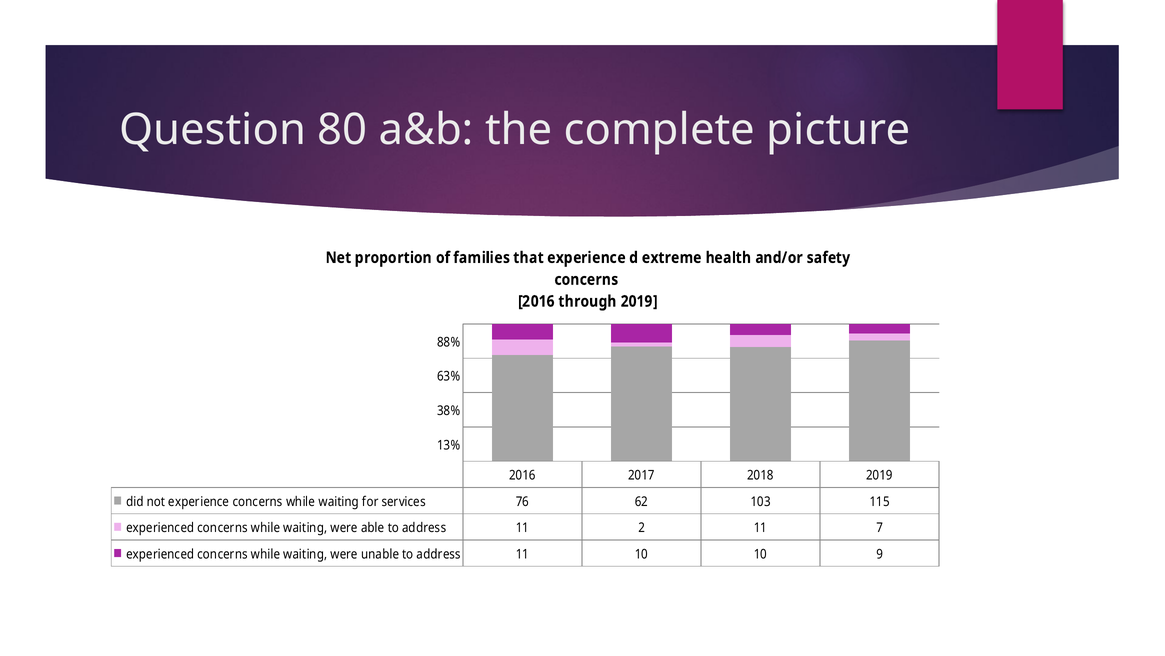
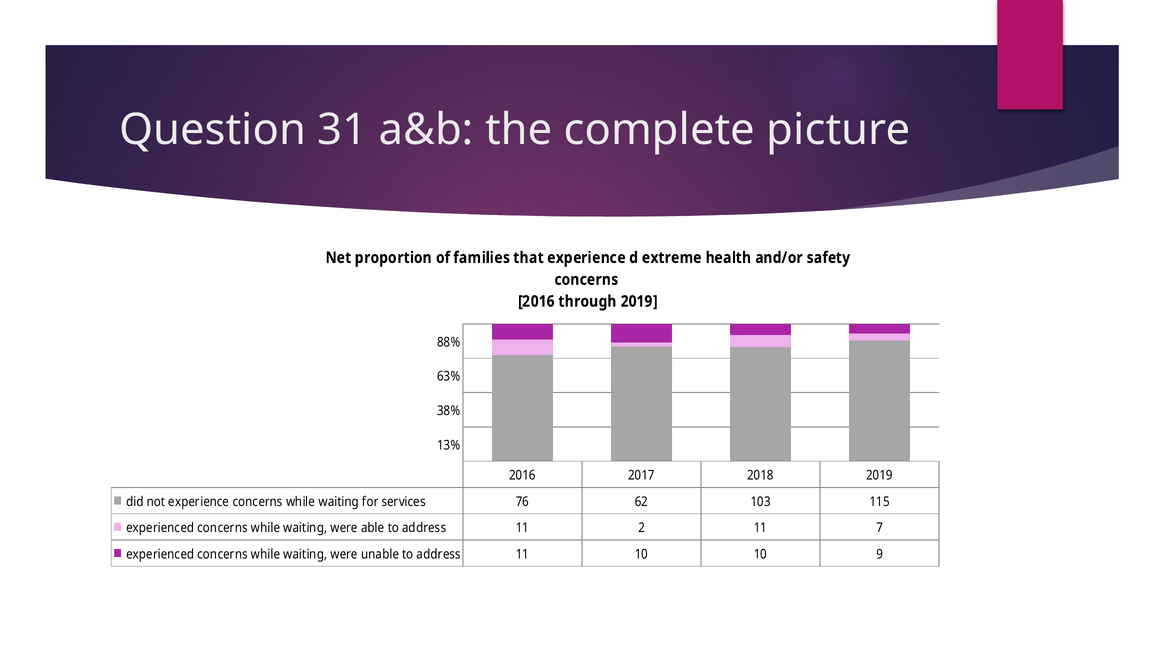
80: 80 -> 31
